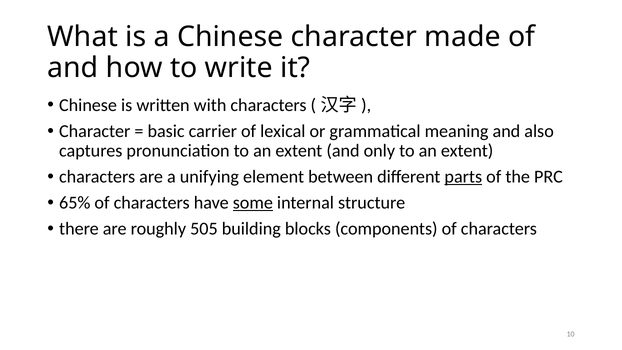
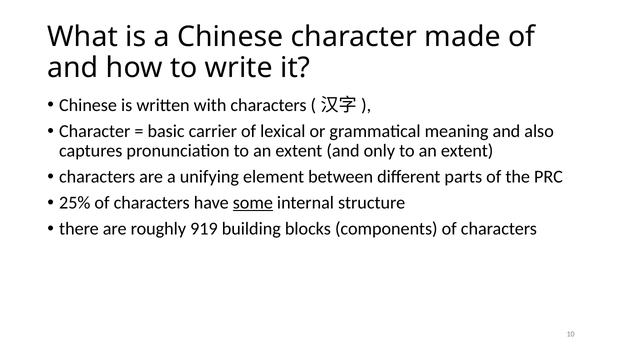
parts underline: present -> none
65%: 65% -> 25%
505: 505 -> 919
